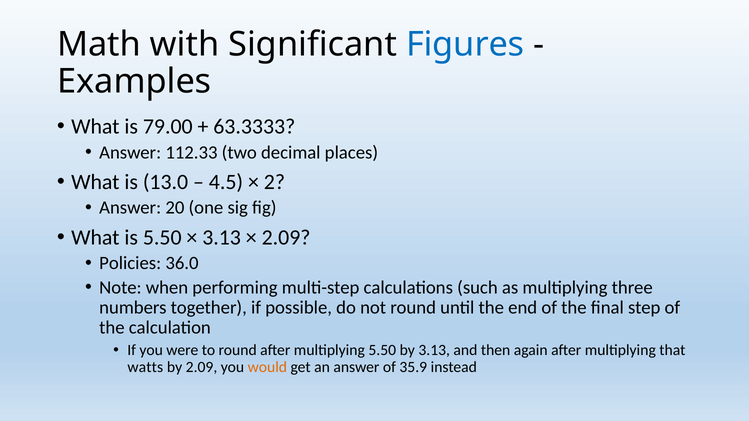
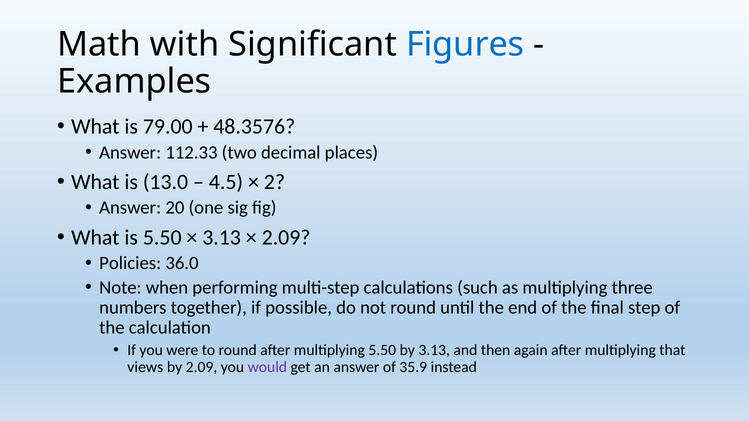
63.3333: 63.3333 -> 48.3576
watts: watts -> views
would colour: orange -> purple
